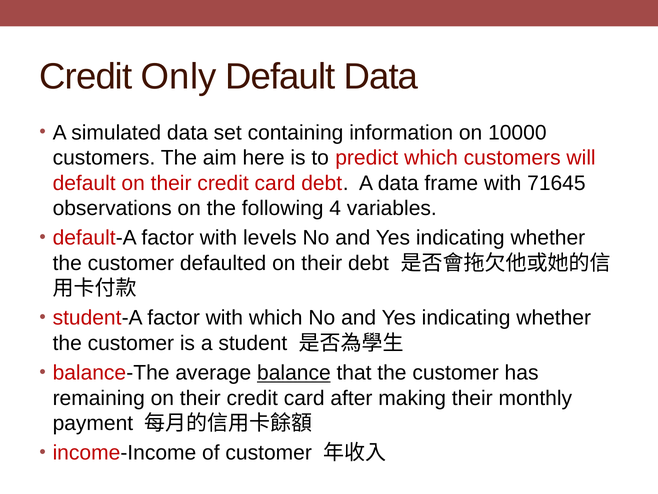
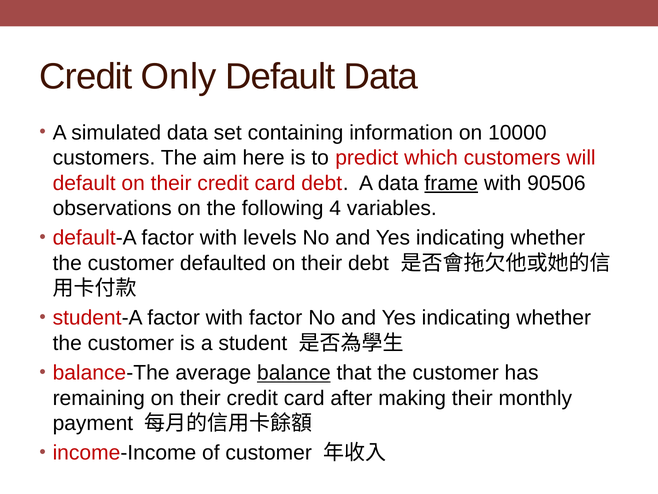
frame underline: none -> present
71645: 71645 -> 90506
with which: which -> factor
